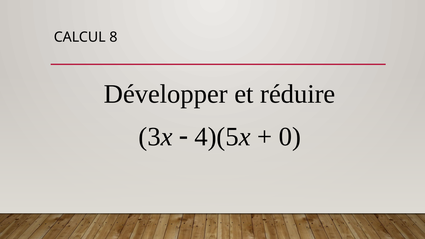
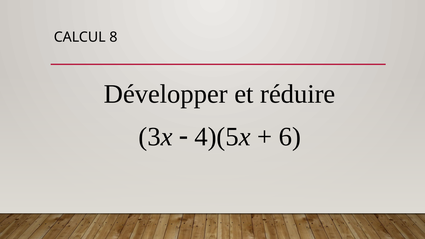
0: 0 -> 6
